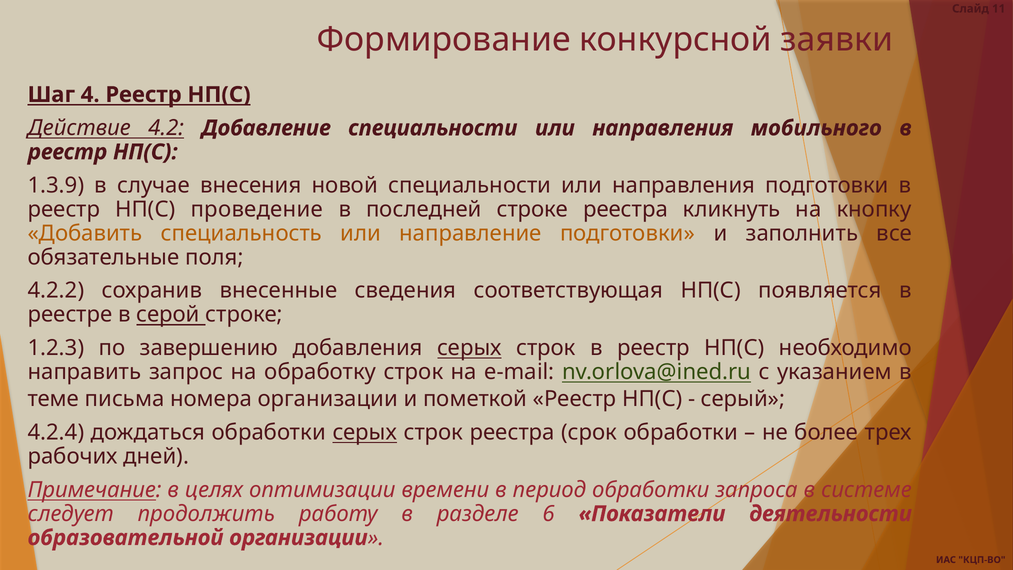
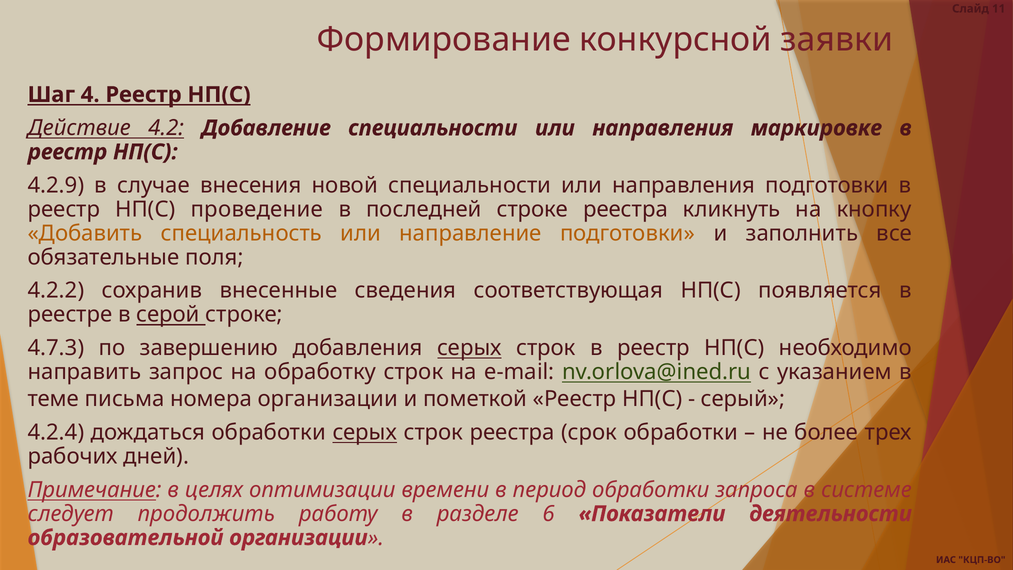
мобильного: мобильного -> маркировке
1.3.9: 1.3.9 -> 4.2.9
1.2.3: 1.2.3 -> 4.7.3
